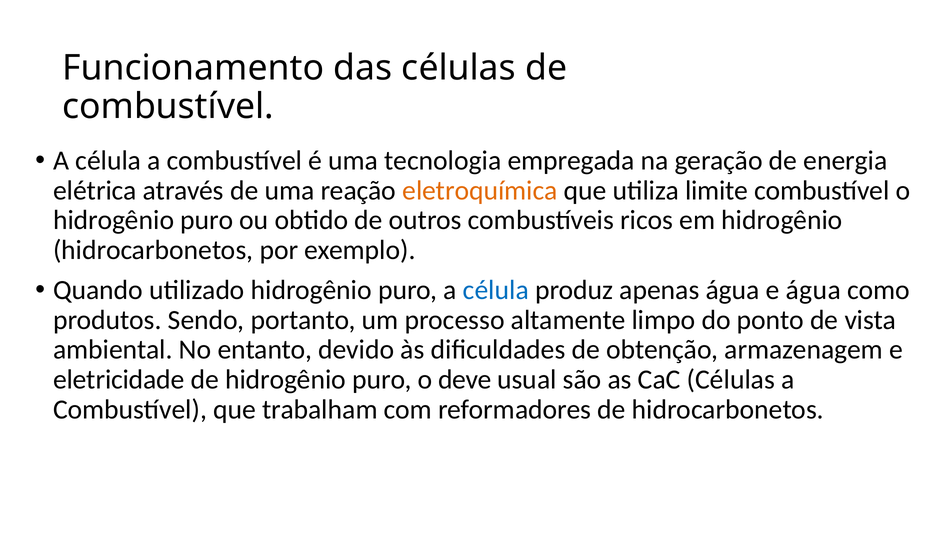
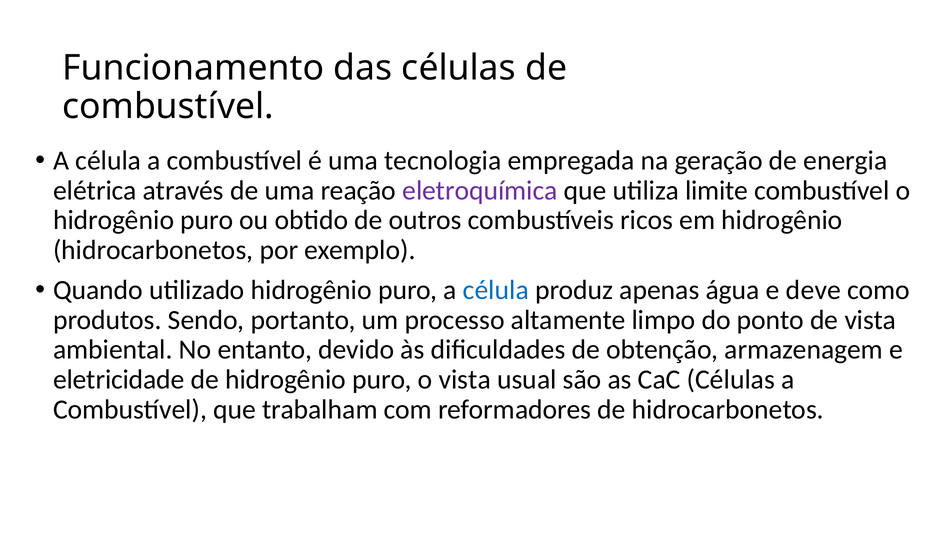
eletroquímica colour: orange -> purple
e água: água -> deve
o deve: deve -> vista
